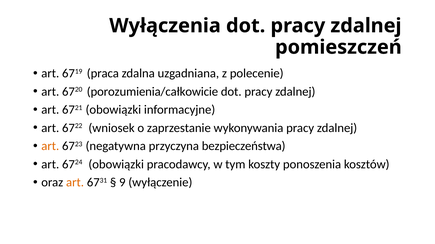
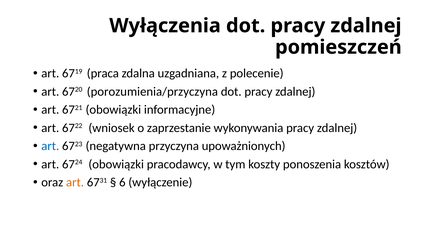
porozumienia/całkowicie: porozumienia/całkowicie -> porozumienia/przyczyna
art at (50, 147) colour: orange -> blue
bezpieczeństwa: bezpieczeństwa -> upoważnionych
9: 9 -> 6
